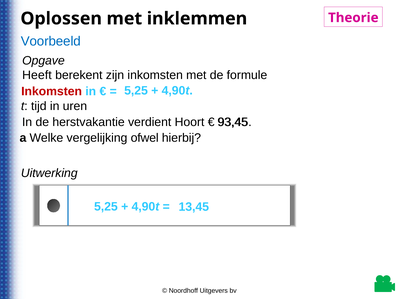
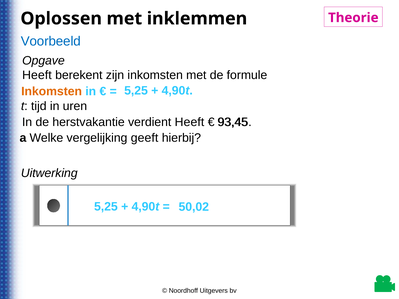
Inkomsten at (52, 91) colour: red -> orange
verdient Hoort: Hoort -> Heeft
ofwel: ofwel -> geeft
13,45: 13,45 -> 50,02
